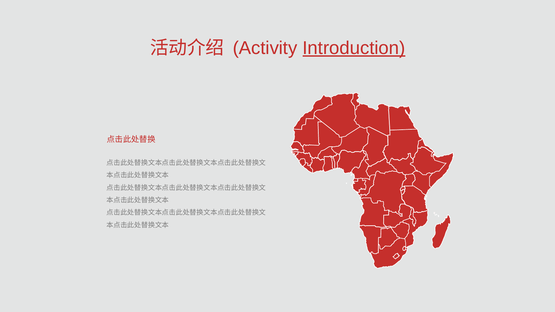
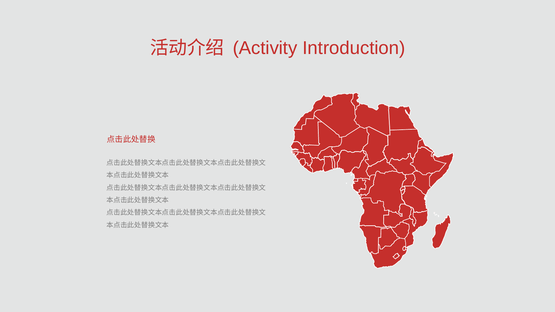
Introduction underline: present -> none
